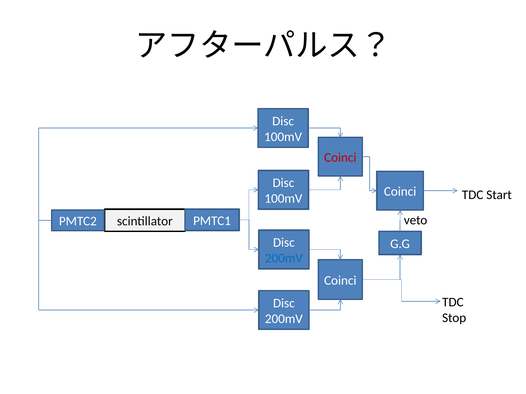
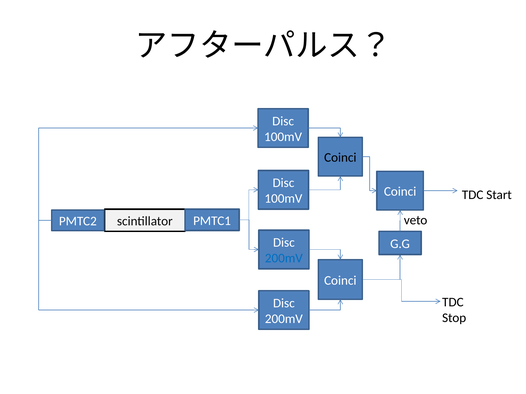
Coinci at (340, 158) colour: red -> black
